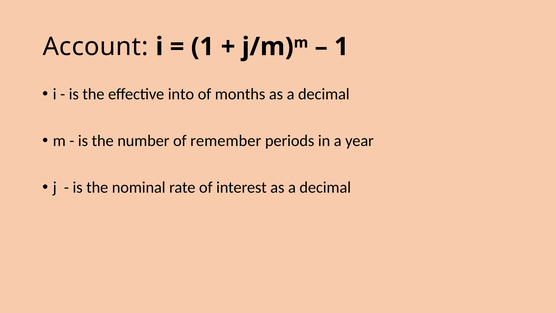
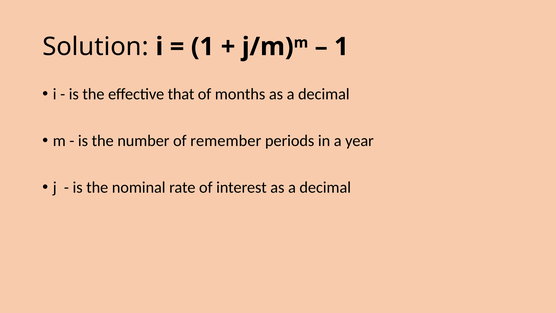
Account: Account -> Solution
into: into -> that
